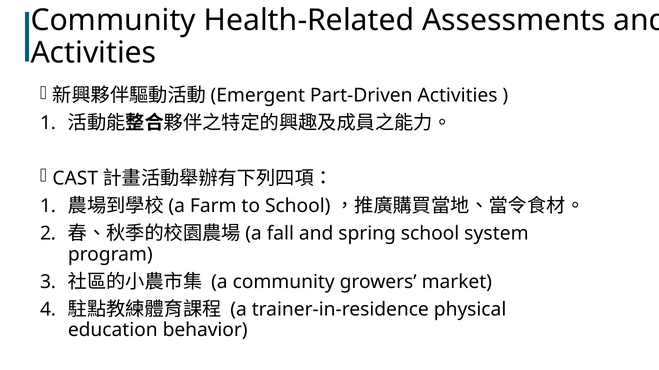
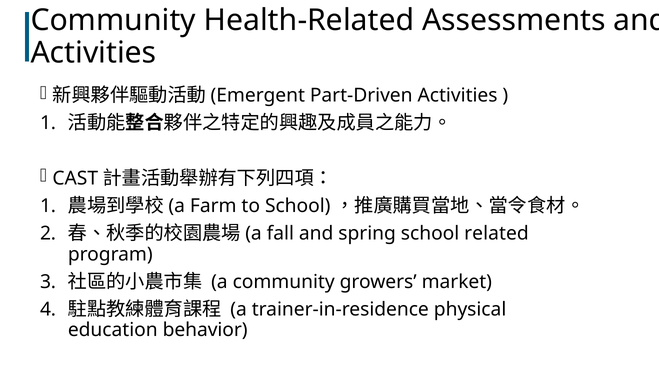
system: system -> related
